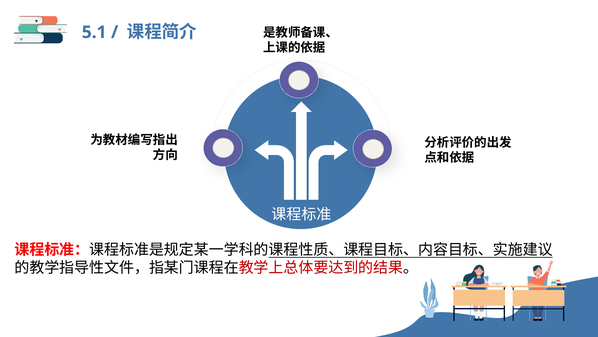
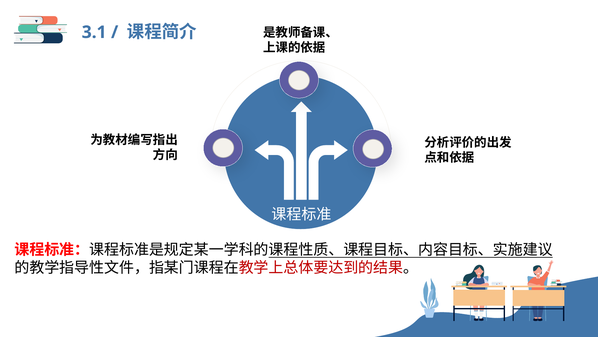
5.1: 5.1 -> 3.1
